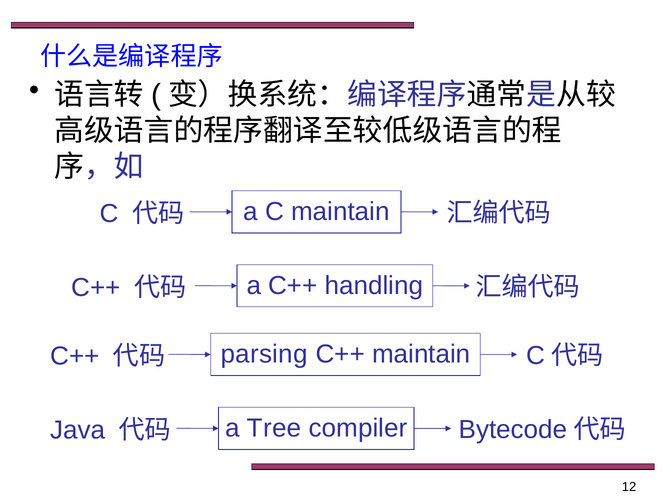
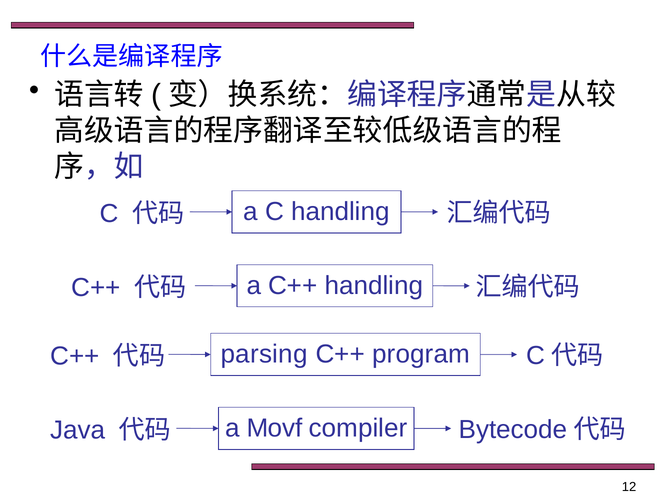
C maintain: maintain -> handling
C++ maintain: maintain -> program
Tree: Tree -> Movf
